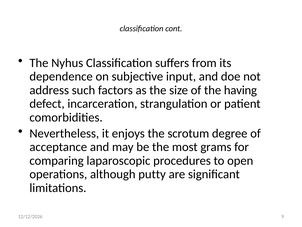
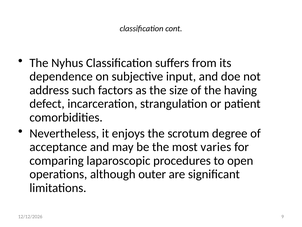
grams: grams -> varies
putty: putty -> outer
